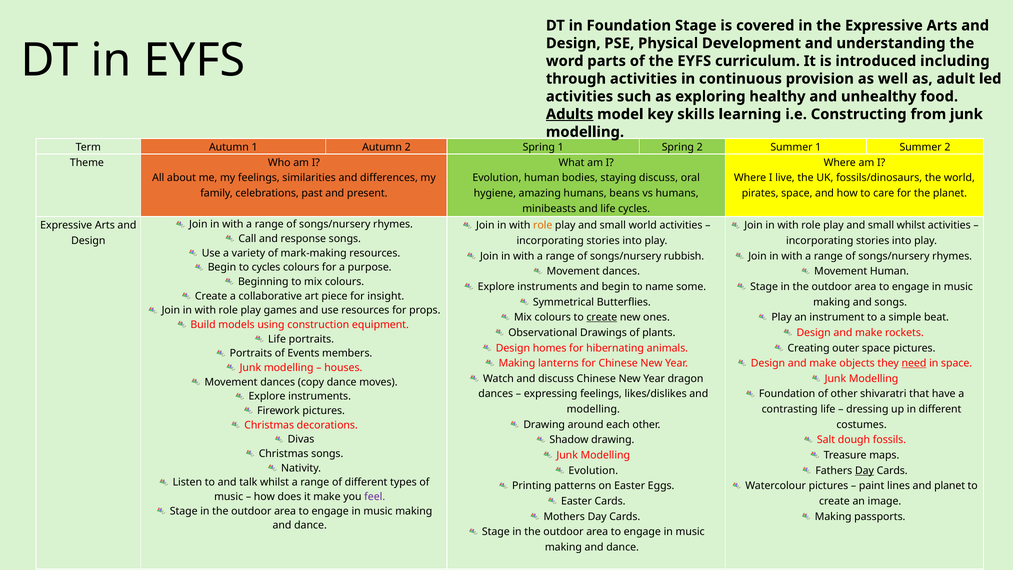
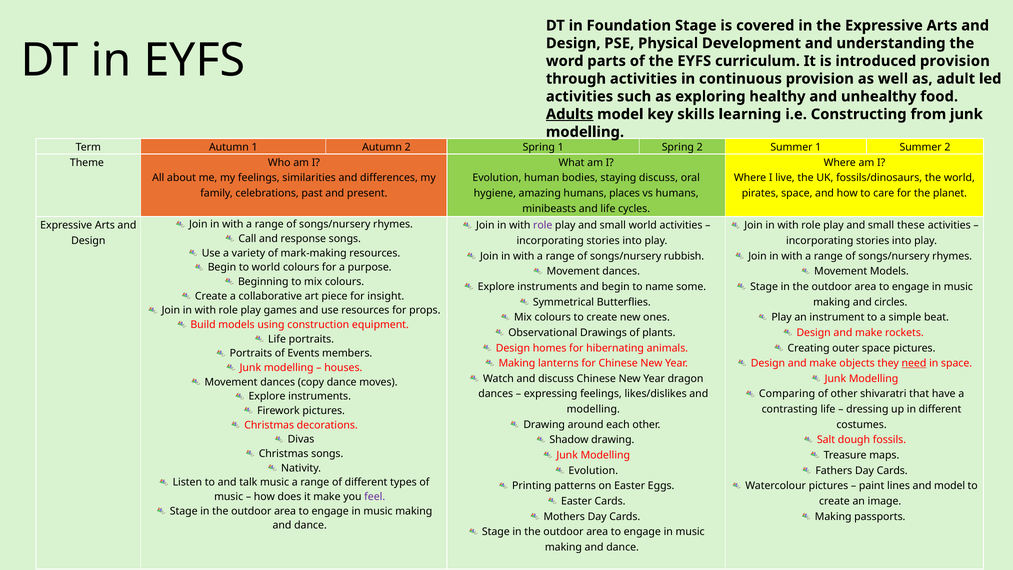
introduced including: including -> provision
beans: beans -> places
role at (543, 225) colour: orange -> purple
small whilst: whilst -> these
to cycles: cycles -> world
Movement Human: Human -> Models
and songs: songs -> circles
create at (602, 317) underline: present -> none
Foundation at (787, 394): Foundation -> Comparing
Day at (865, 470) underline: present -> none
talk whilst: whilst -> music
and planet: planet -> model
